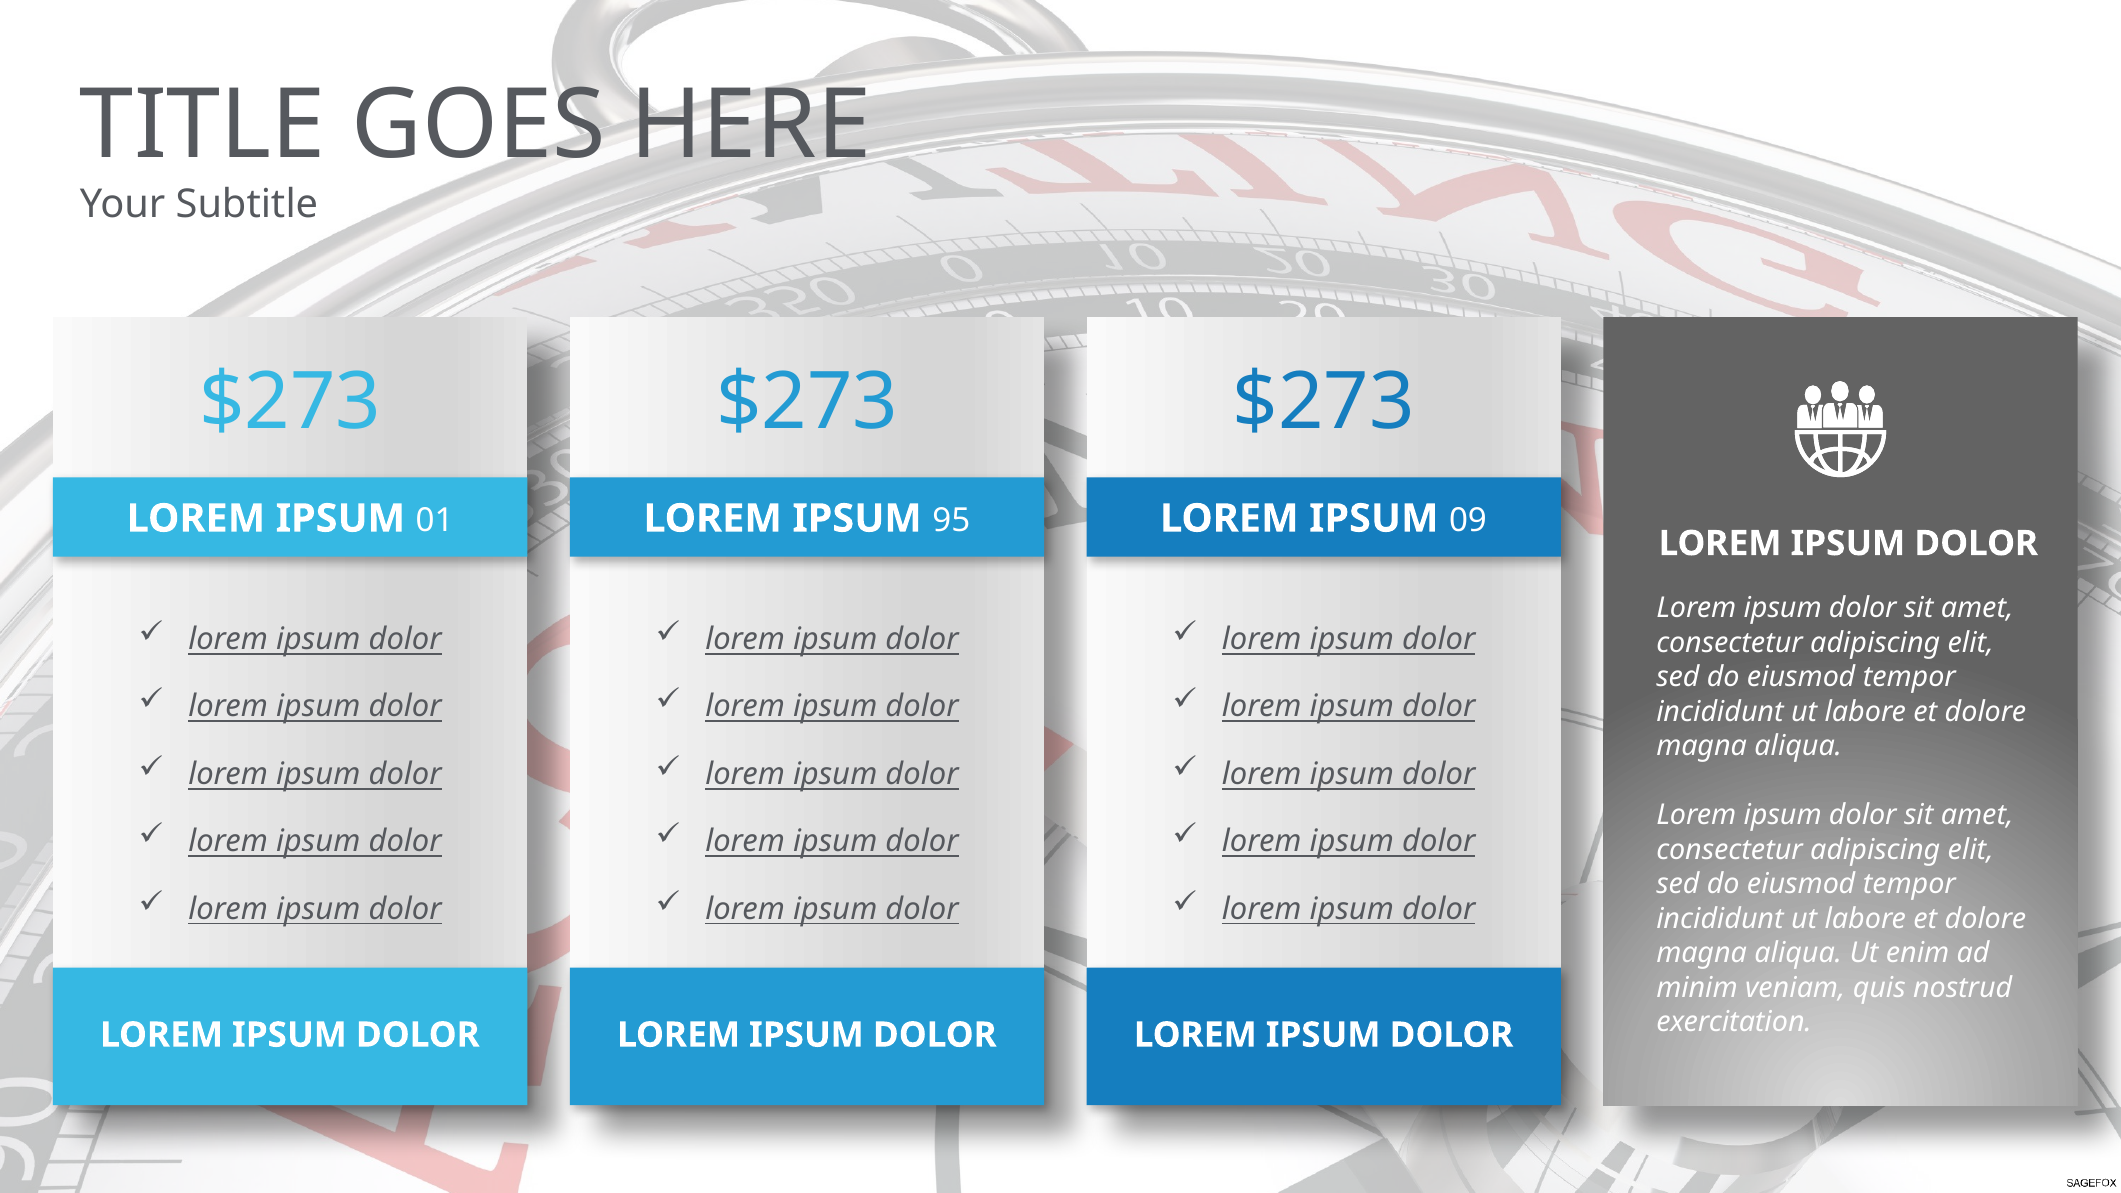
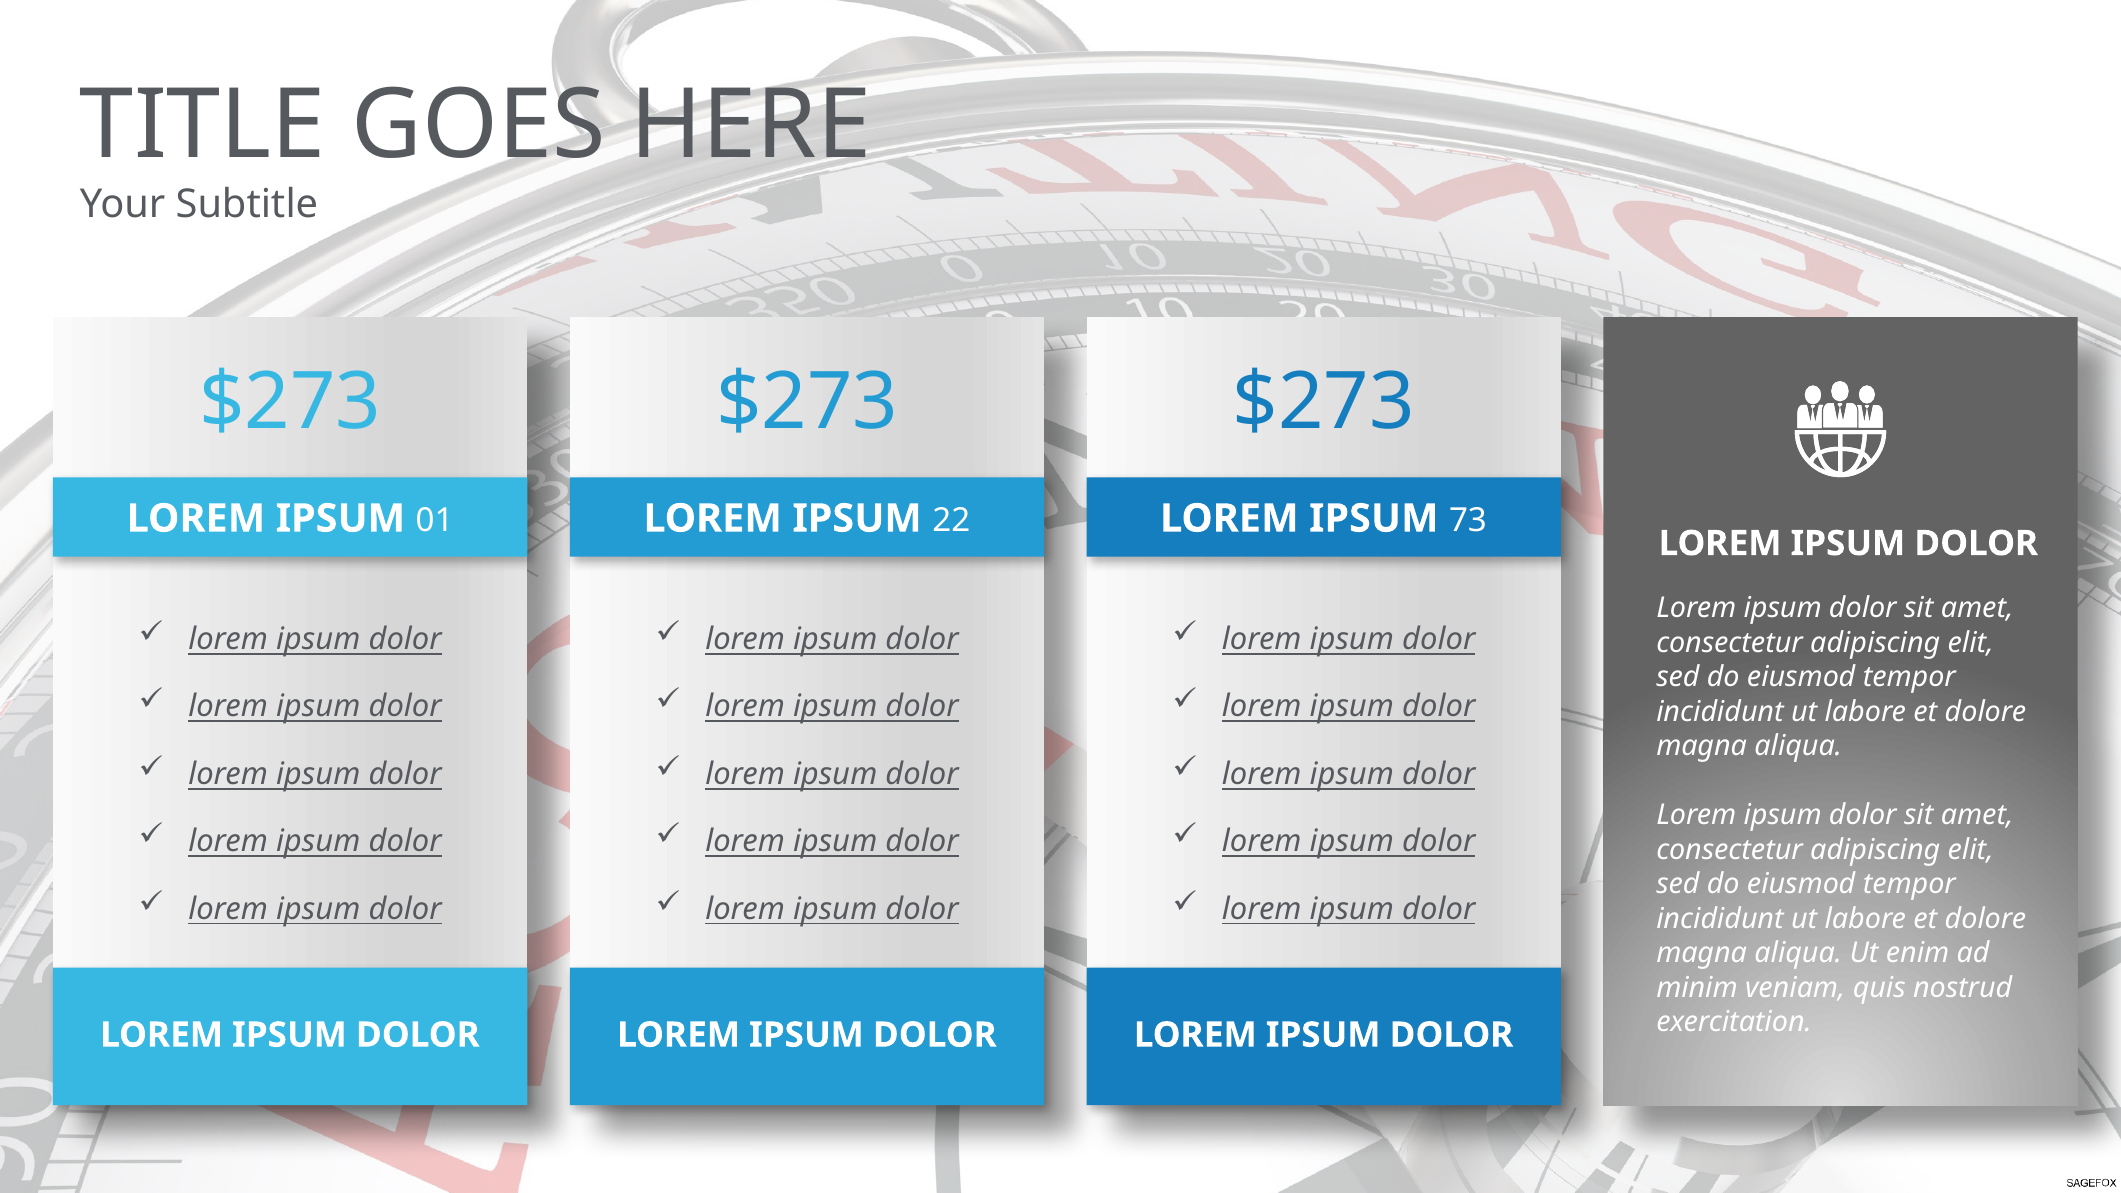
95: 95 -> 22
09: 09 -> 73
